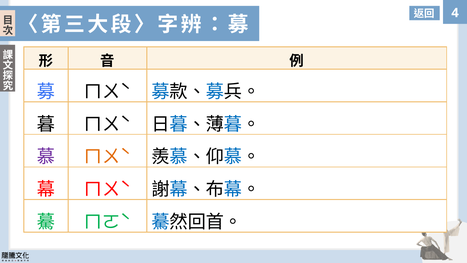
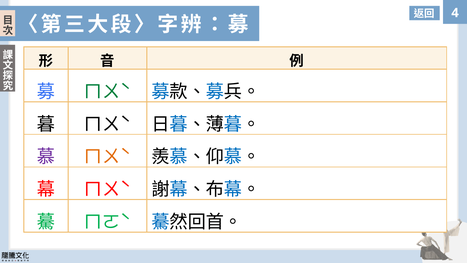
ㄇㄨˋ at (108, 92) colour: black -> green
